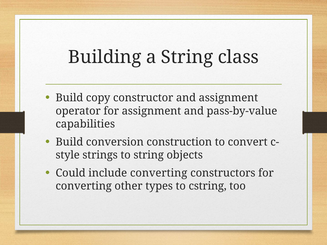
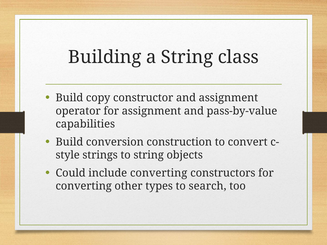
cstring: cstring -> search
